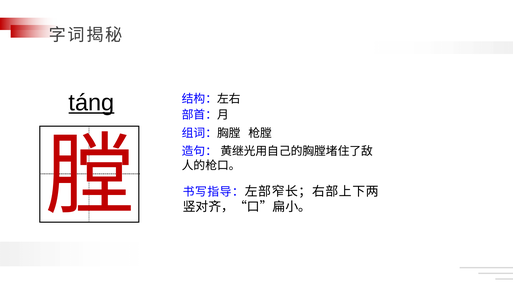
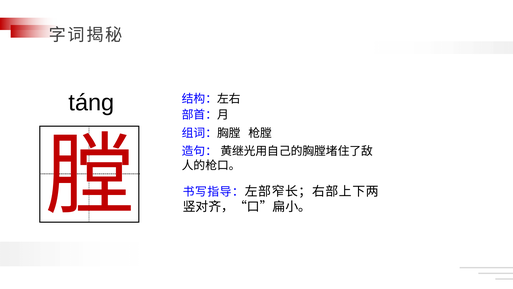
táng underline: present -> none
